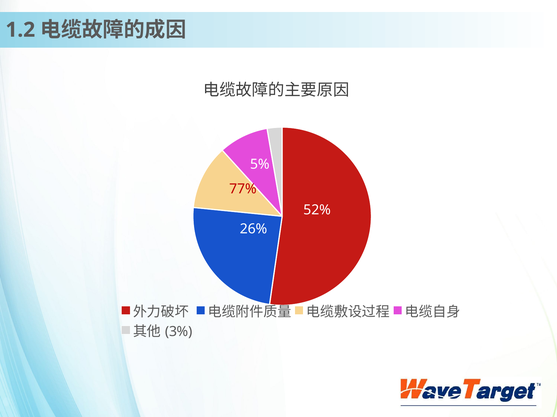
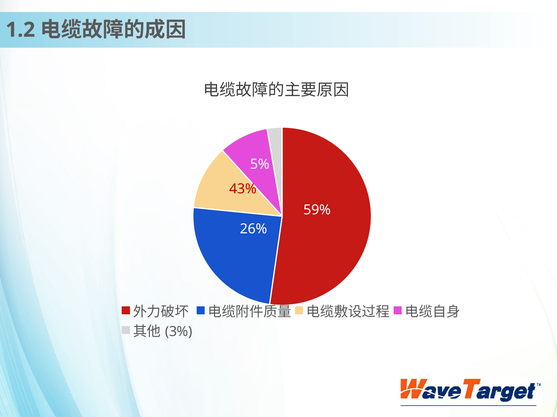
77%: 77% -> 43%
52%: 52% -> 59%
